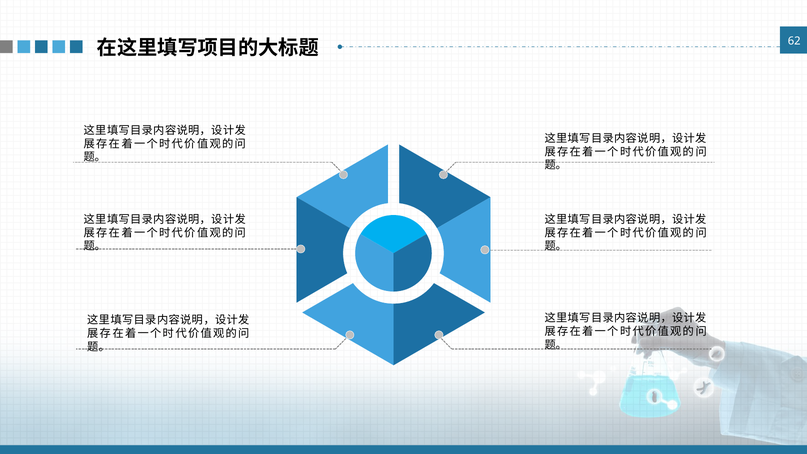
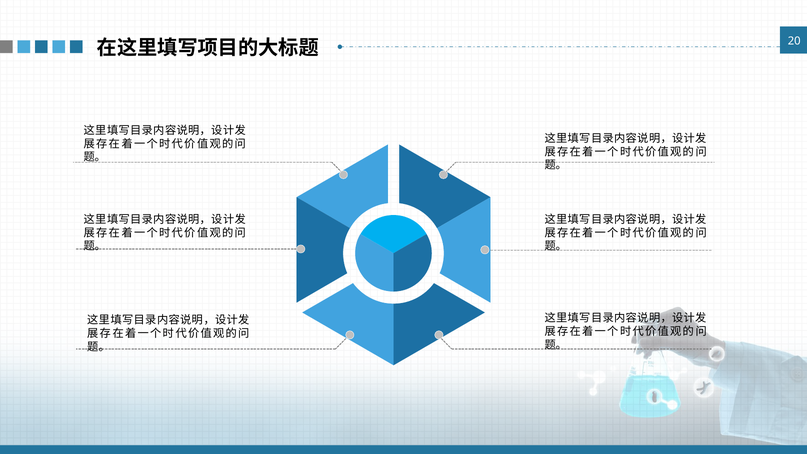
62: 62 -> 20
